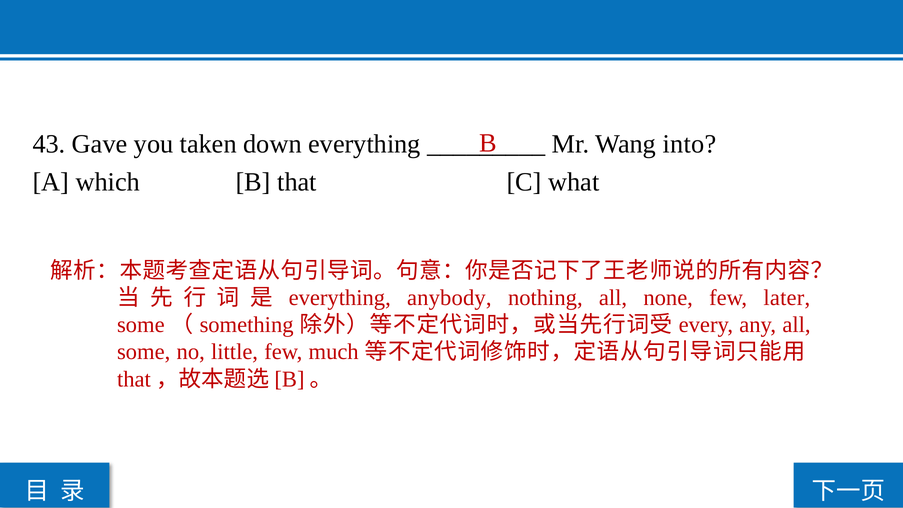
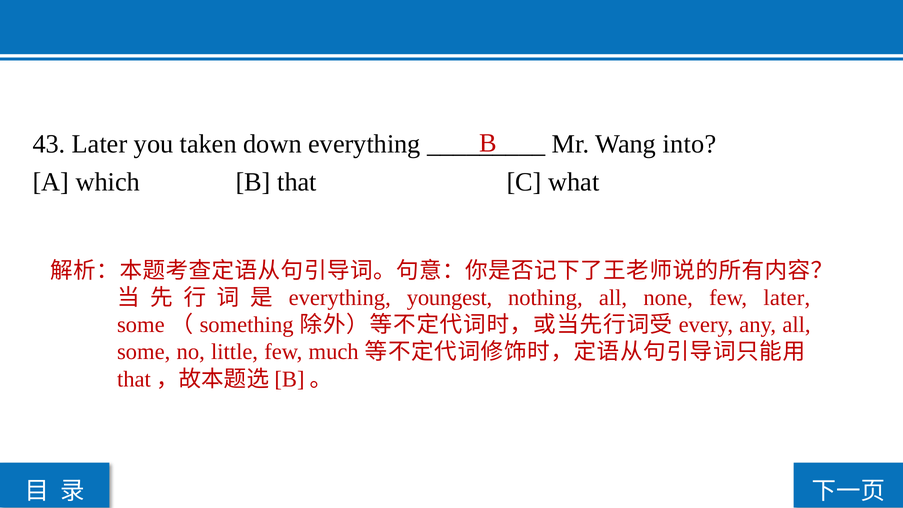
43 Gave: Gave -> Later
anybody: anybody -> youngest
